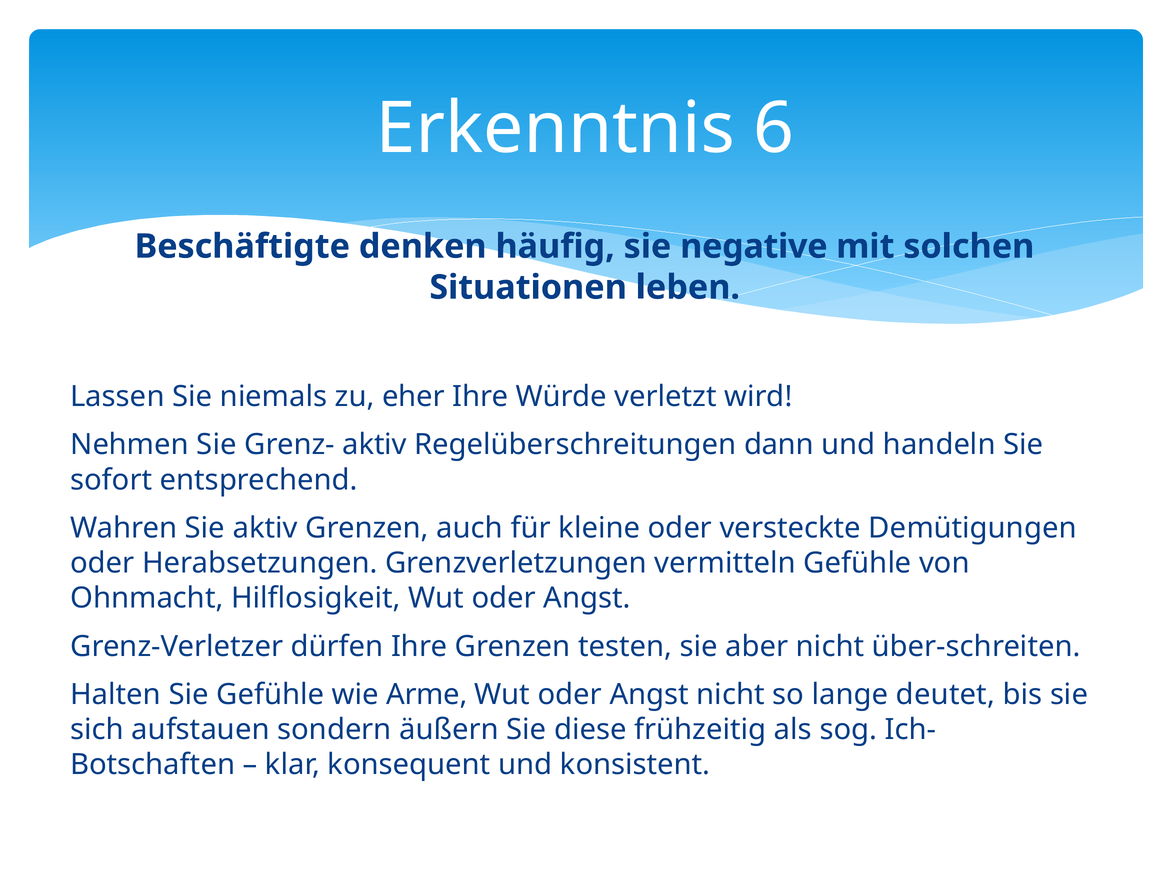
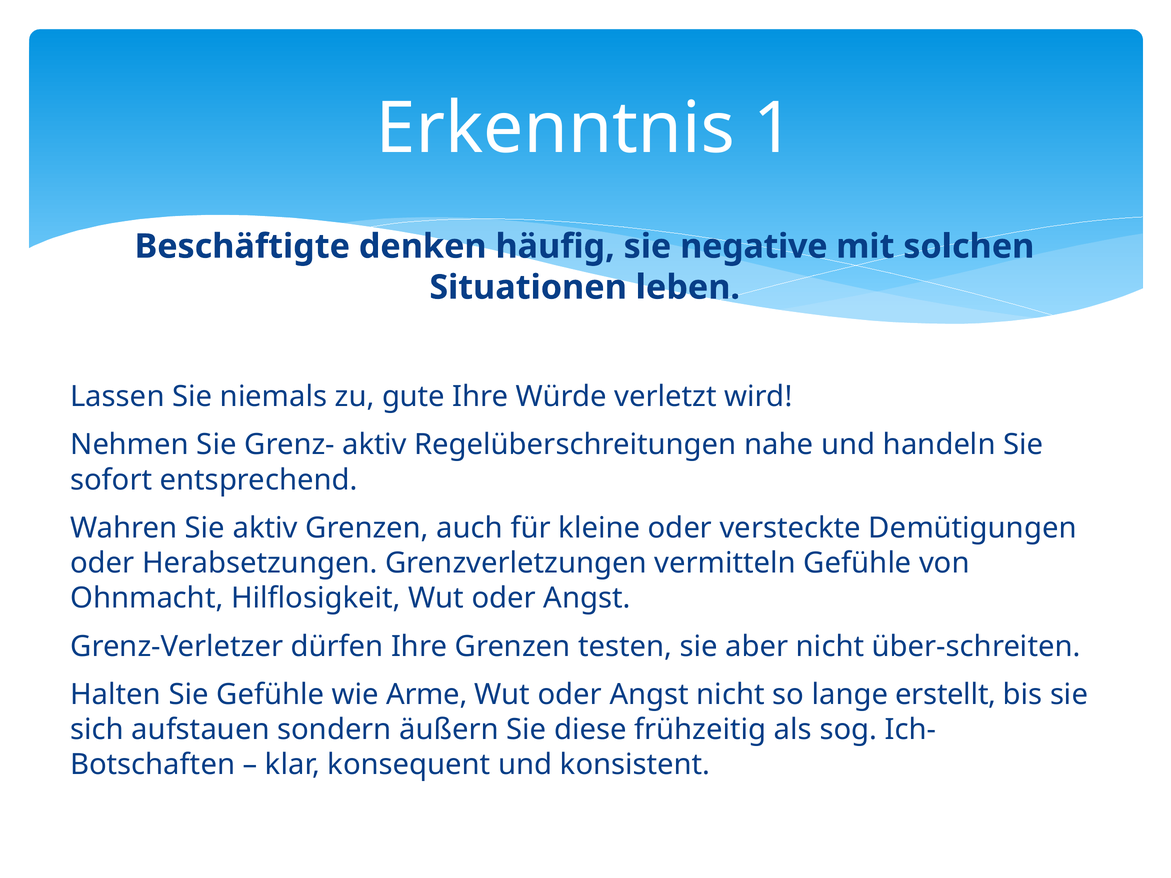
6: 6 -> 1
eher: eher -> gute
dann: dann -> nahe
deutet: deutet -> erstellt
